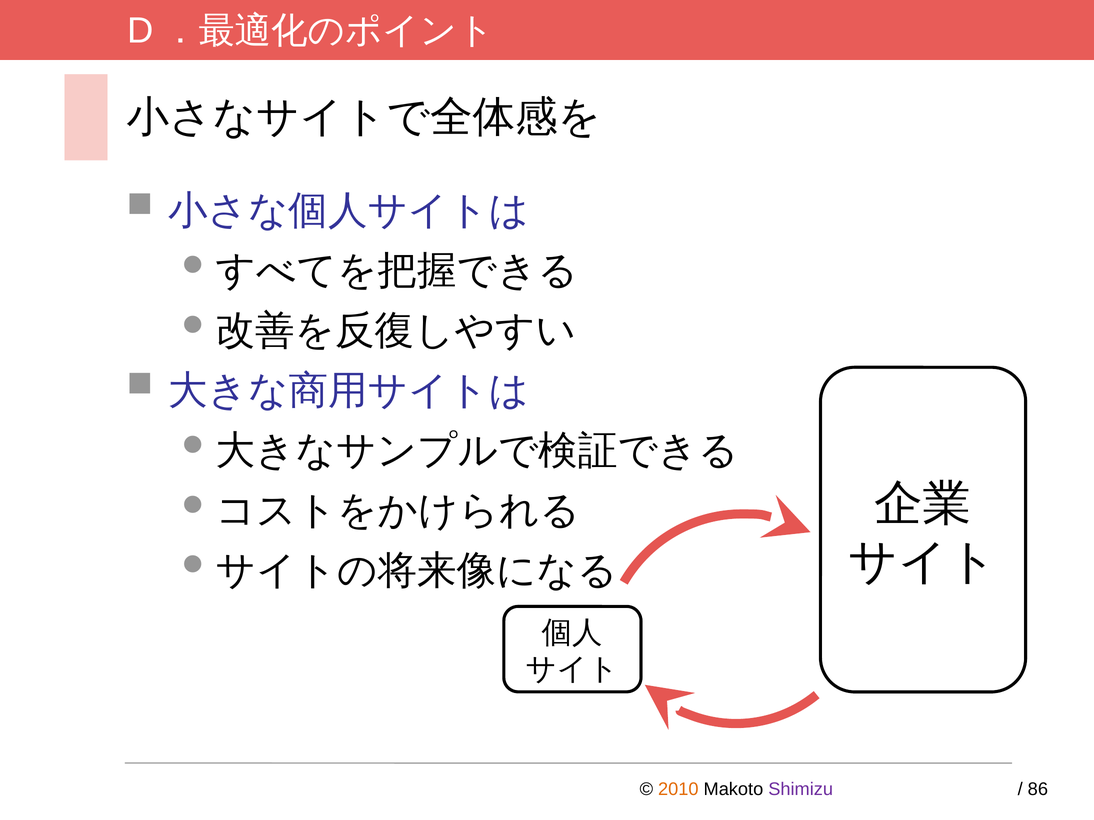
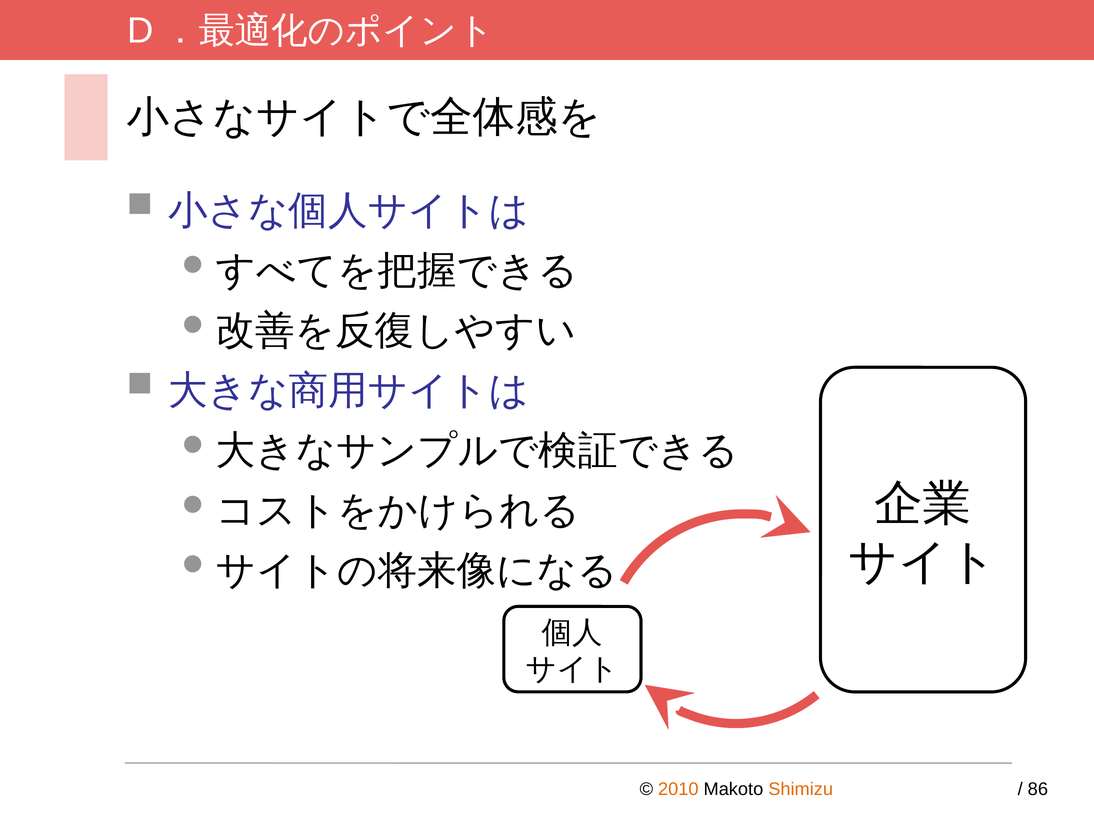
Shimizu colour: purple -> orange
